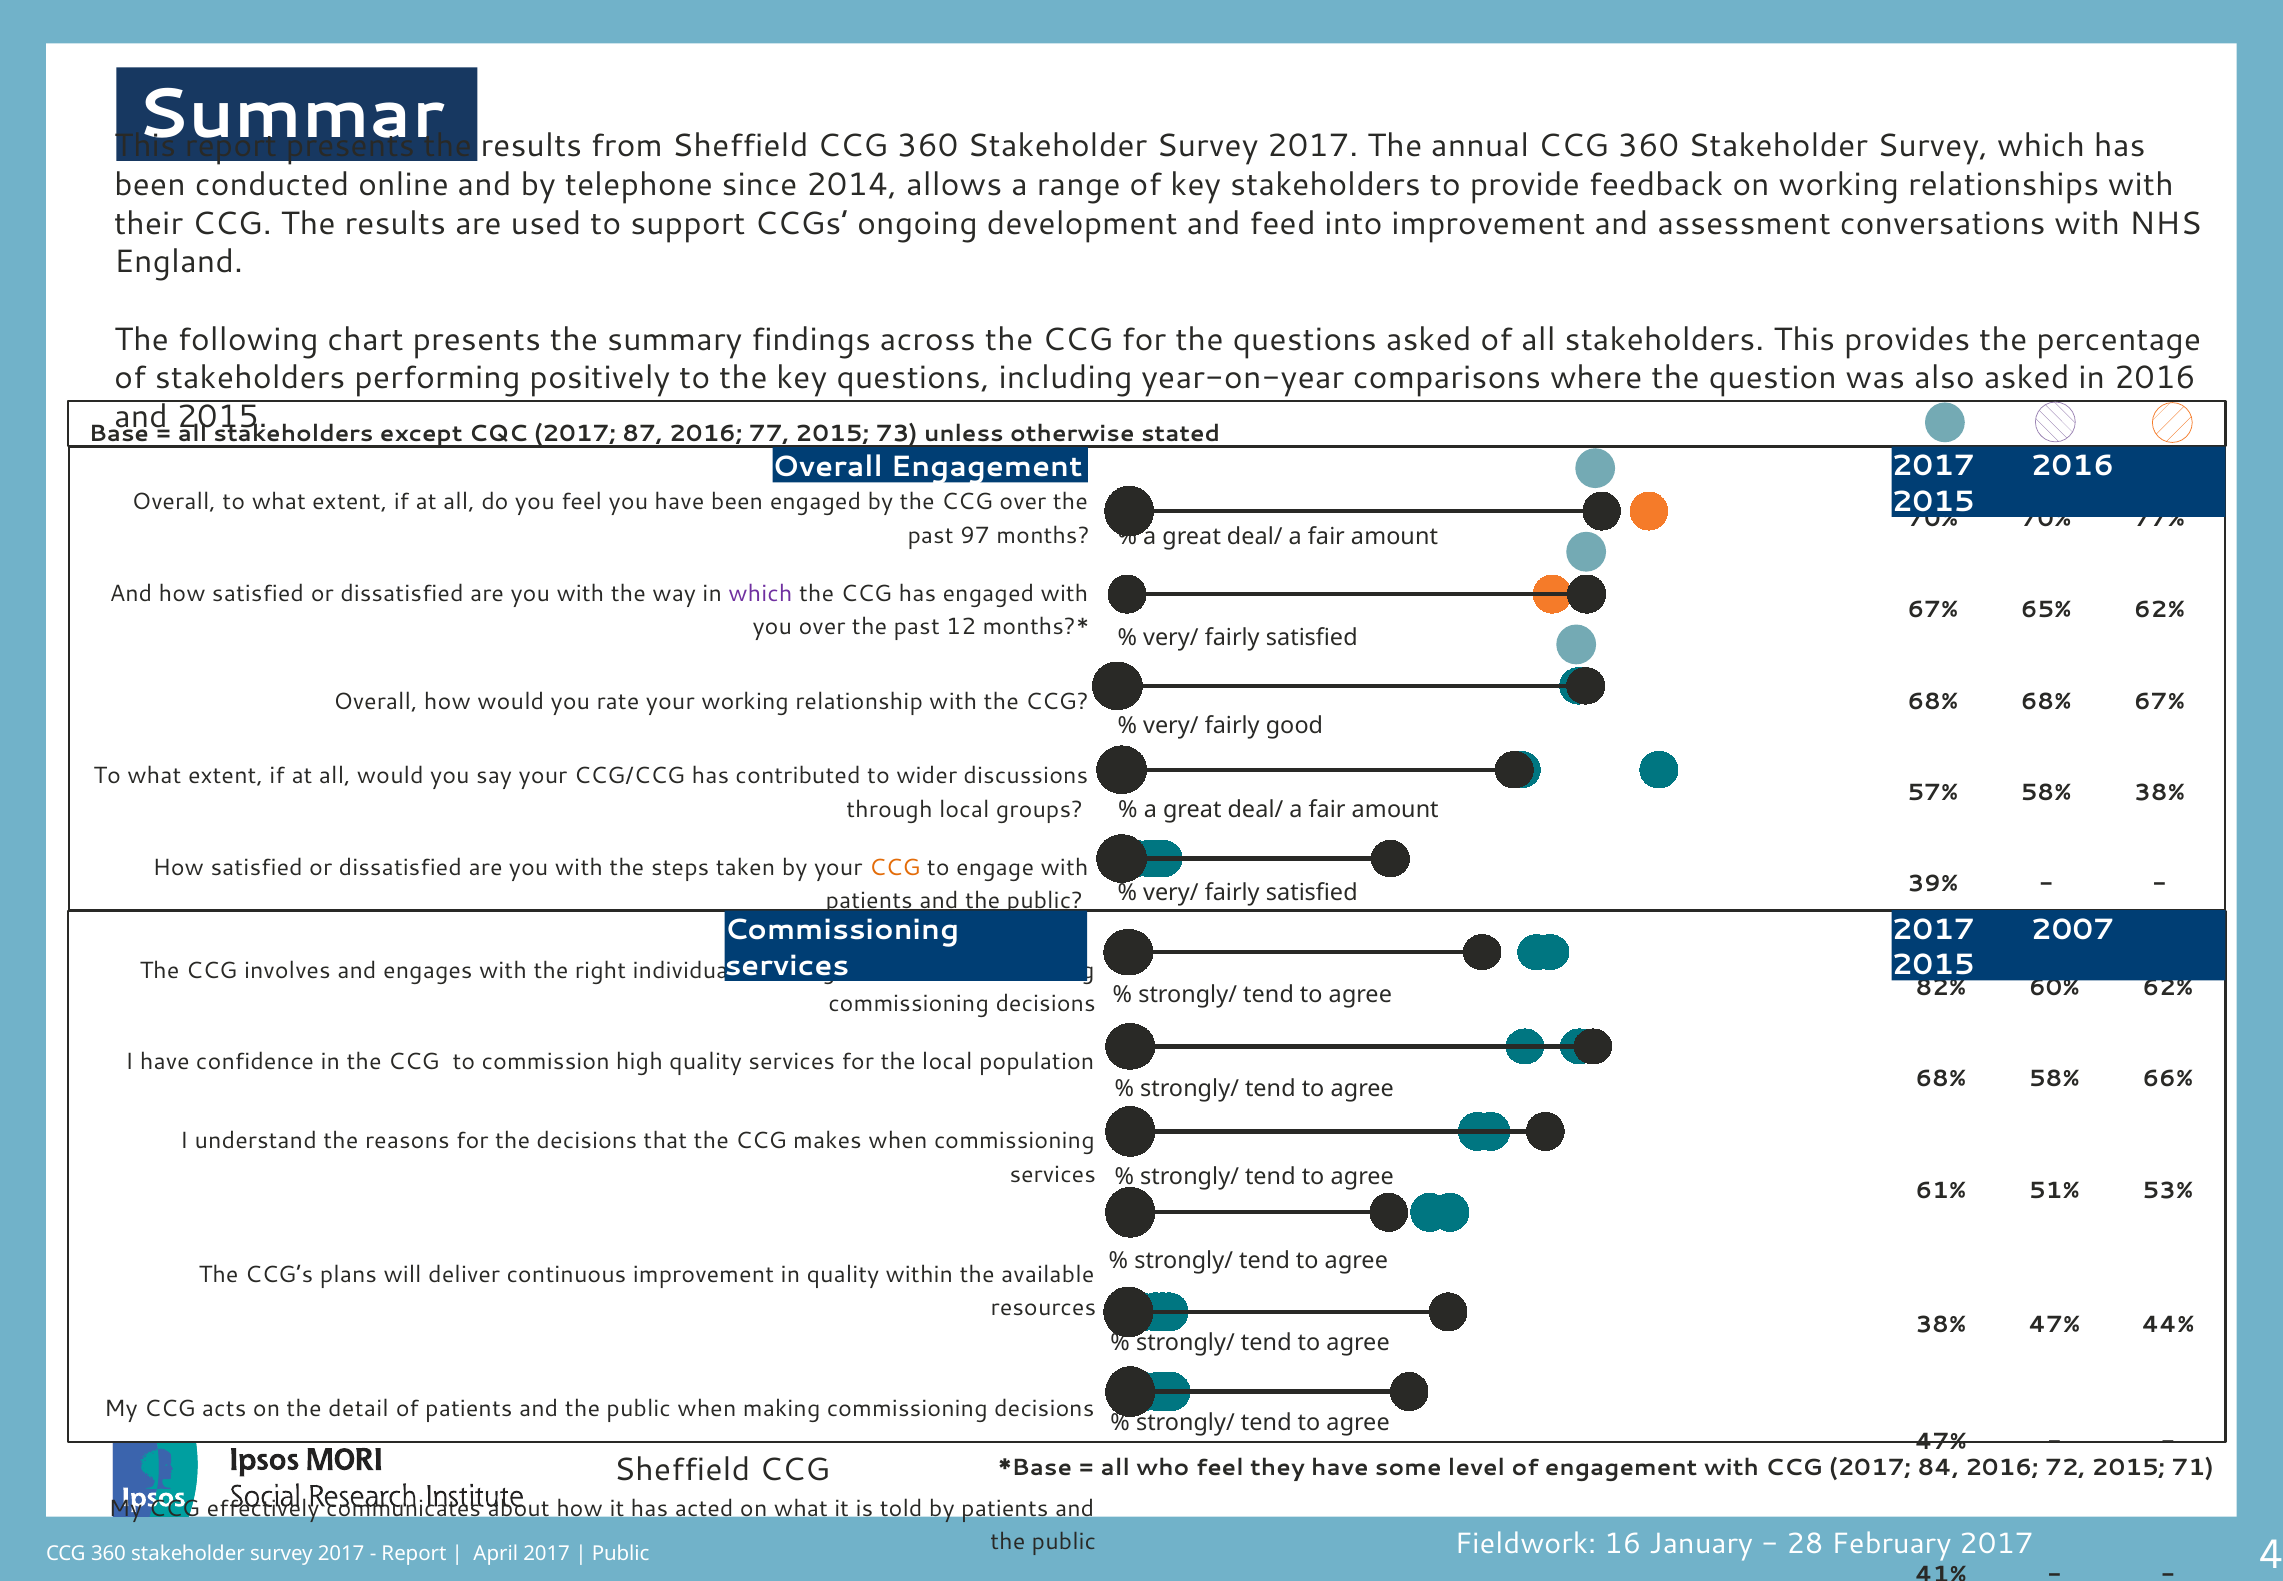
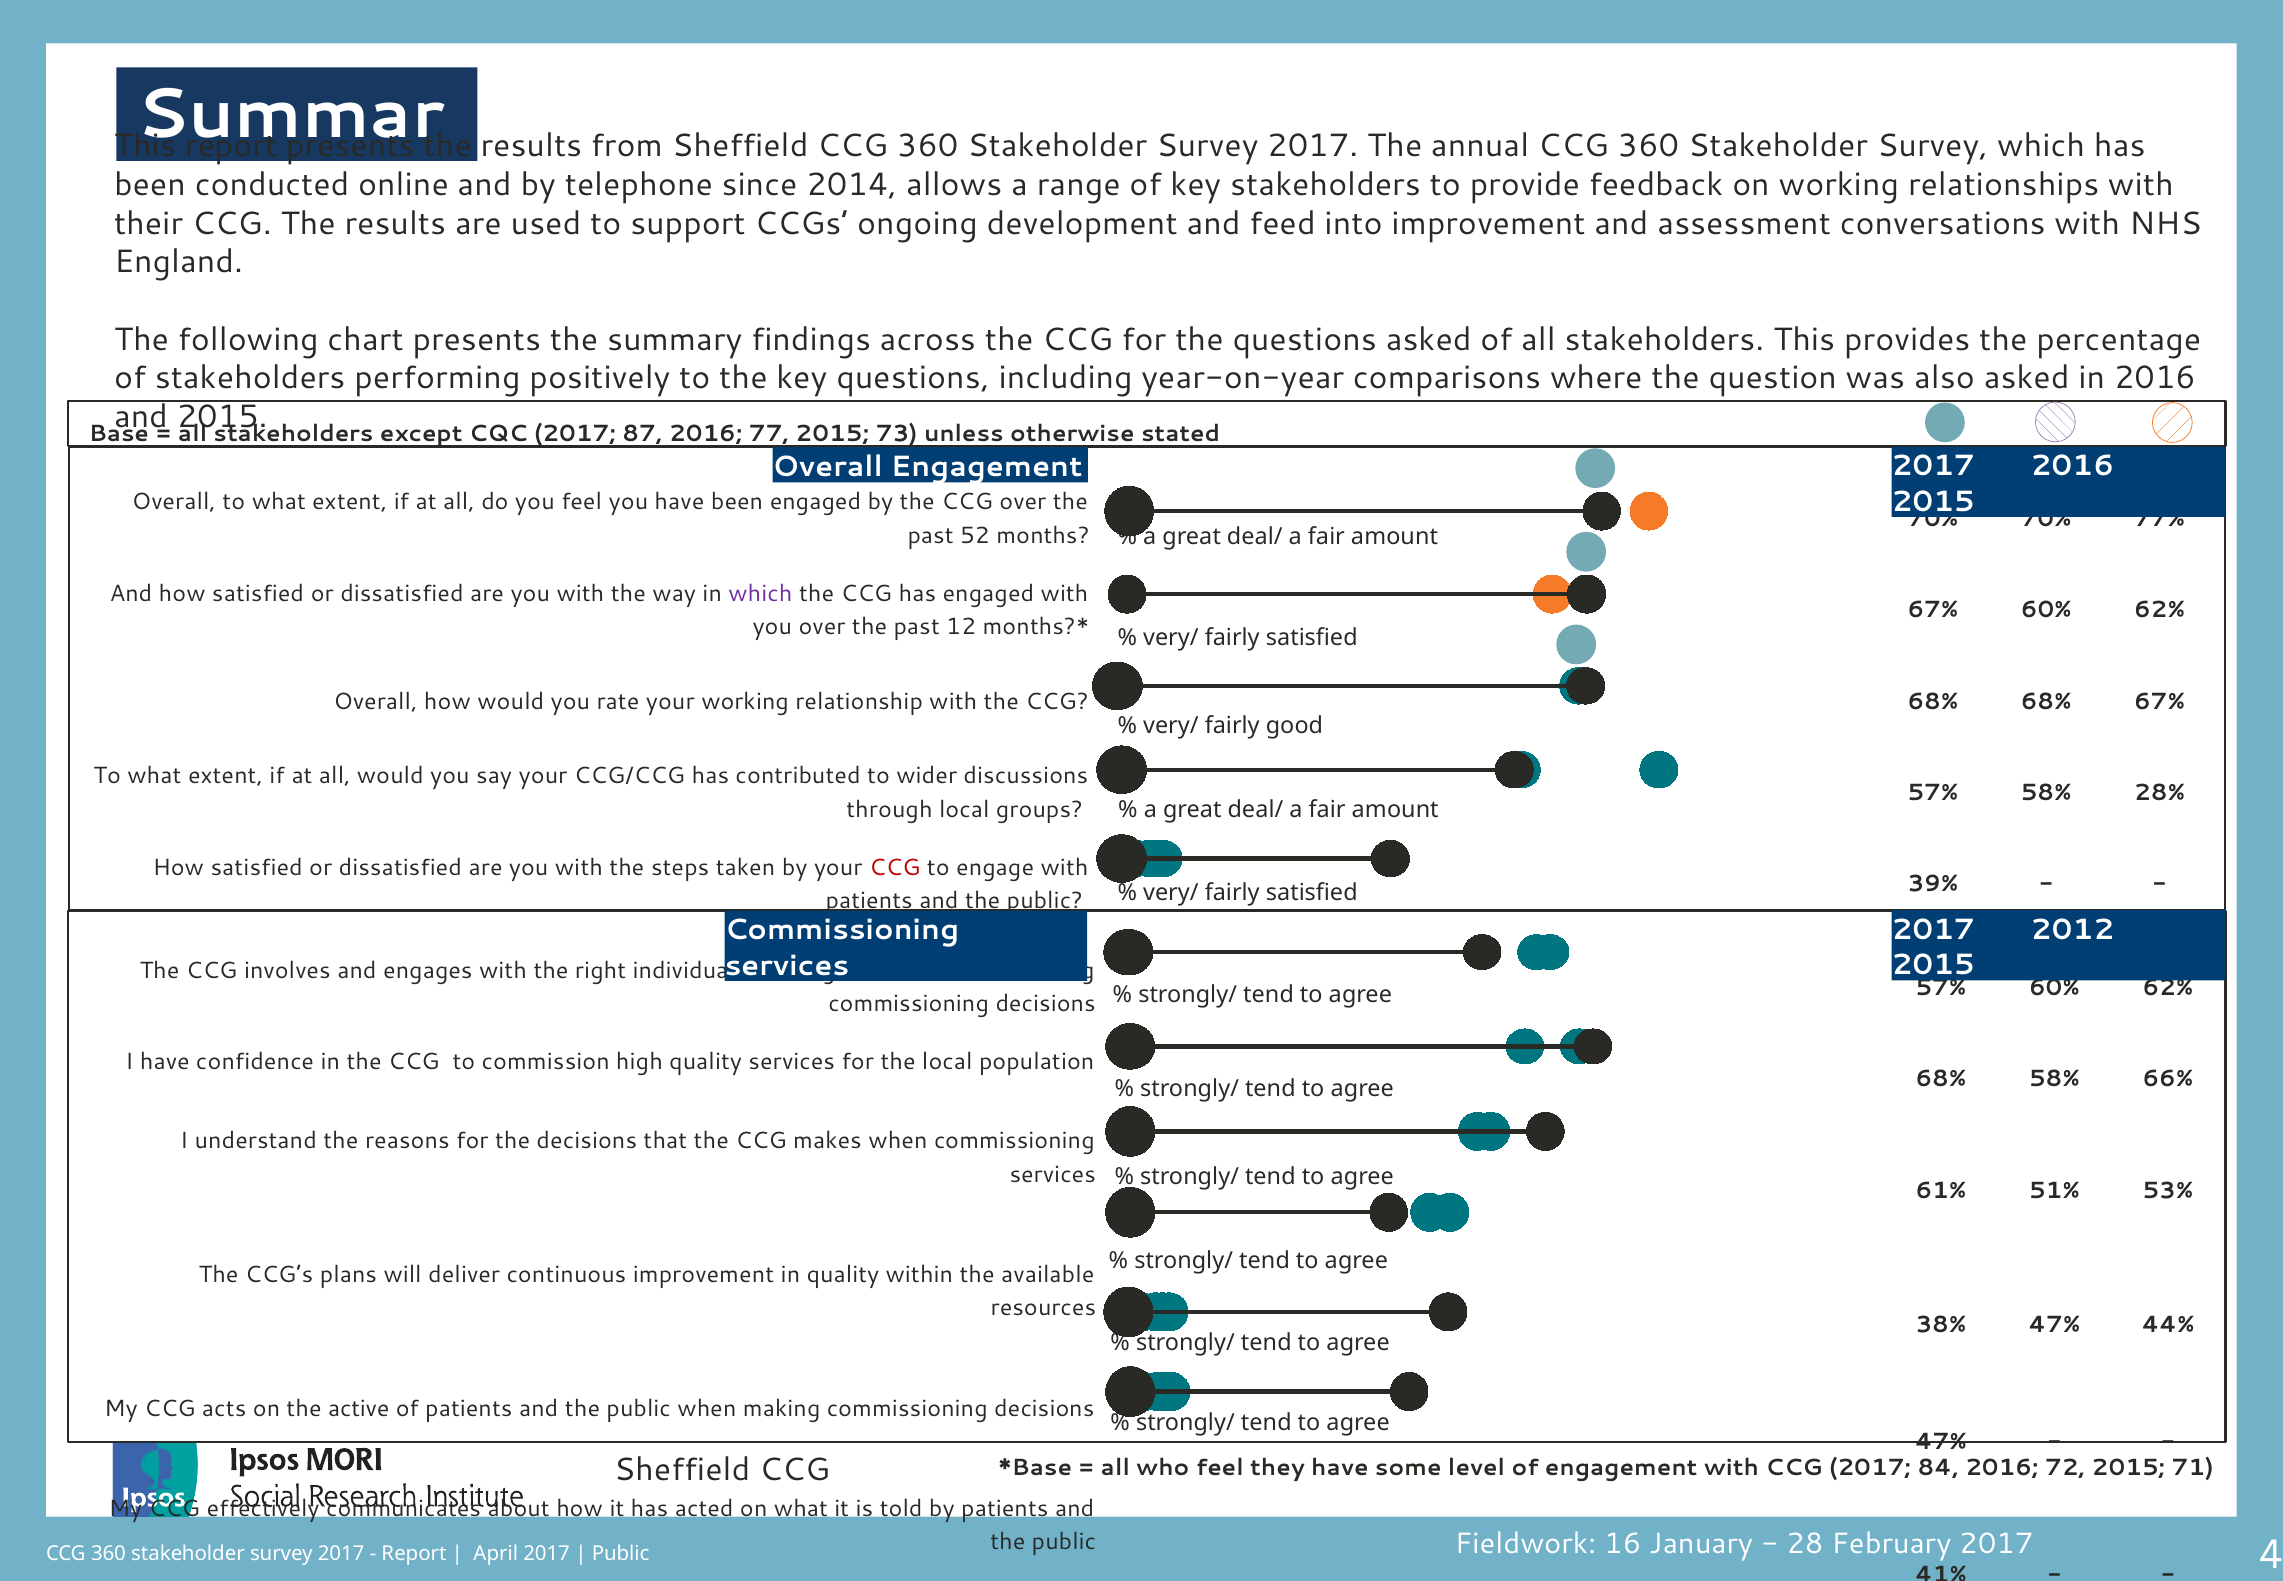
97: 97 -> 52
67% 65%: 65% -> 60%
58% 38%: 38% -> 28%
CCG at (895, 867) colour: orange -> red
2007: 2007 -> 2012
82% at (1941, 987): 82% -> 57%
detail: detail -> active
